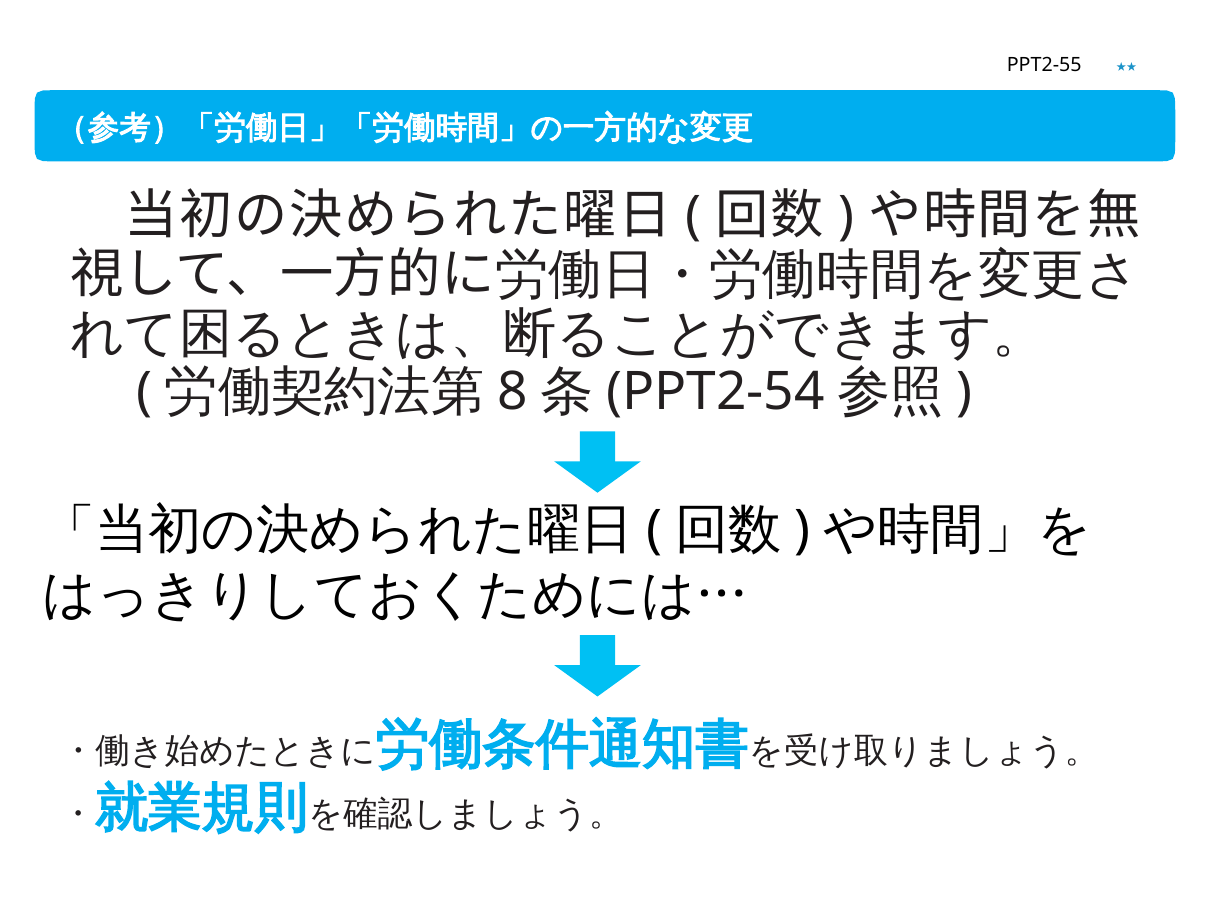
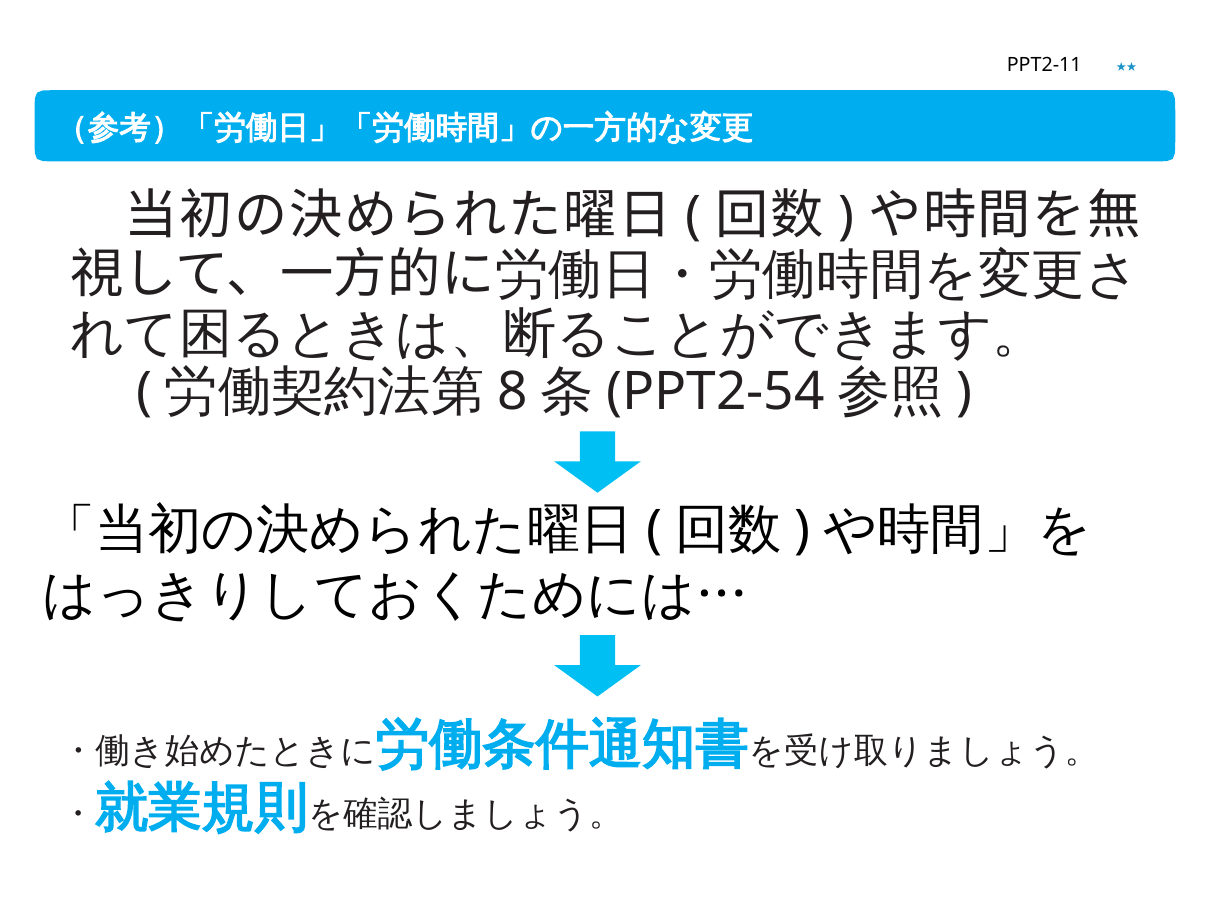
PPT2-55: PPT2-55 -> PPT2-11
